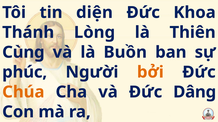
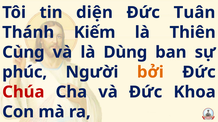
Khoa: Khoa -> Tuân
Lòng: Lòng -> Kiếm
Buồn: Buồn -> Dùng
Chúa colour: orange -> red
Dâng: Dâng -> Khoa
